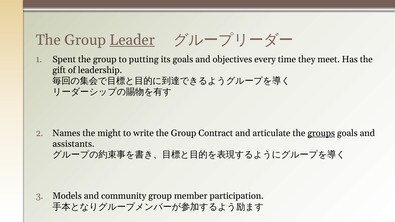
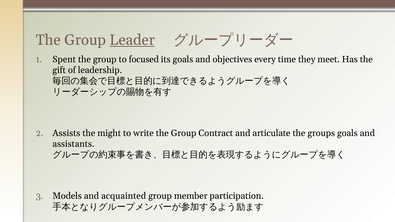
putting: putting -> focused
Names: Names -> Assists
groups underline: present -> none
community: community -> acquainted
